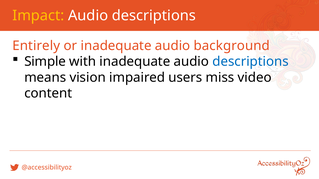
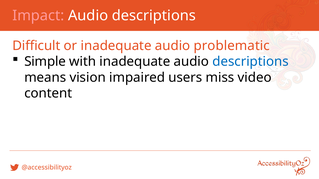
Impact colour: yellow -> pink
Entirely: Entirely -> Difficult
background: background -> problematic
